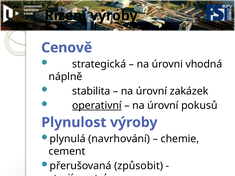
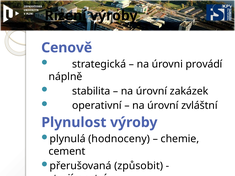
vhodná: vhodná -> provádí
operativní underline: present -> none
pokusů: pokusů -> zvláštní
navrhování: navrhování -> hodnoceny
